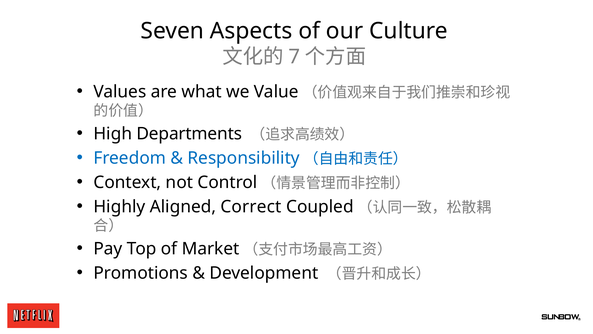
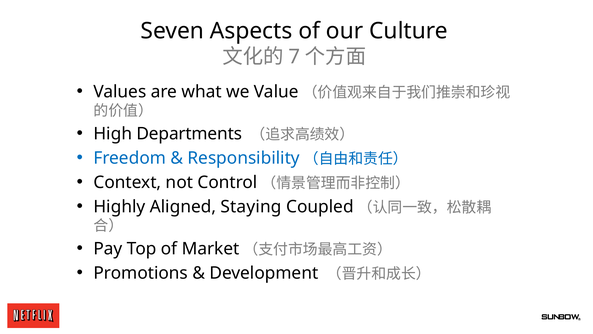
Correct: Correct -> Staying
